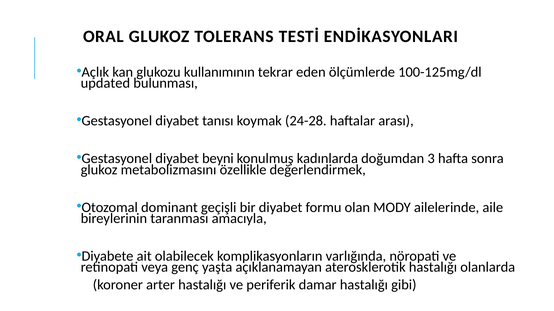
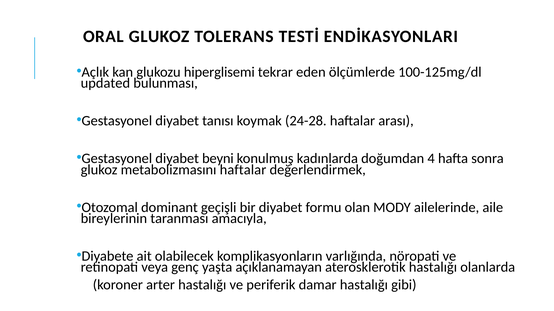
kullanımının: kullanımının -> hiperglisemi
3: 3 -> 4
metabolizmasını özellikle: özellikle -> haftalar
